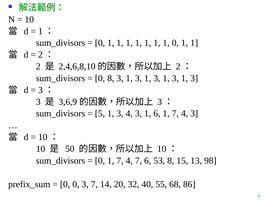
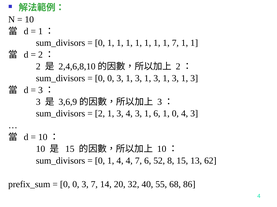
1 0: 0 -> 7
8 at (111, 79): 8 -> 0
5 at (100, 114): 5 -> 2
6 1 7: 7 -> 0
50 at (70, 149): 50 -> 15
0 1 7: 7 -> 4
53: 53 -> 52
98: 98 -> 62
